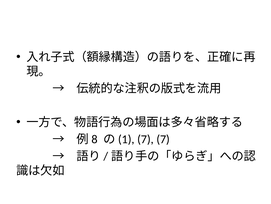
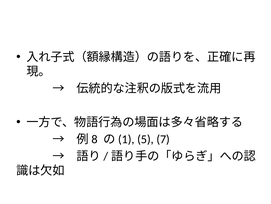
7 at (145, 139): 7 -> 5
